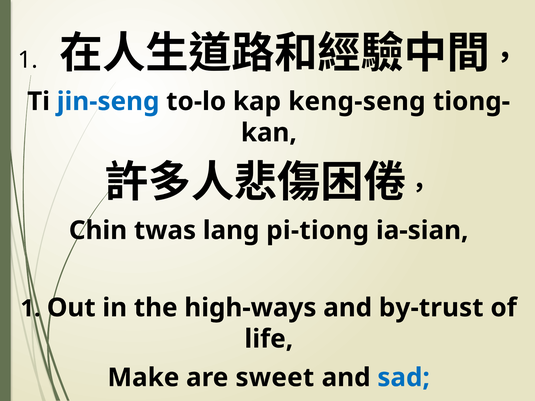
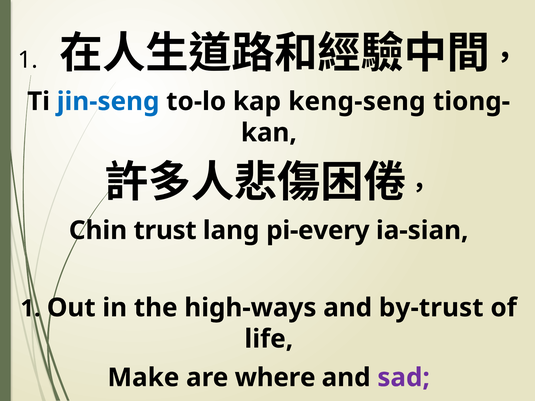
twas: twas -> trust
pi-tiong: pi-tiong -> pi-every
sweet: sweet -> where
sad colour: blue -> purple
